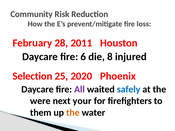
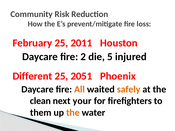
February 28: 28 -> 25
6: 6 -> 2
8: 8 -> 5
Selection: Selection -> Different
2020: 2020 -> 2051
All colour: purple -> orange
safely colour: blue -> orange
were: were -> clean
